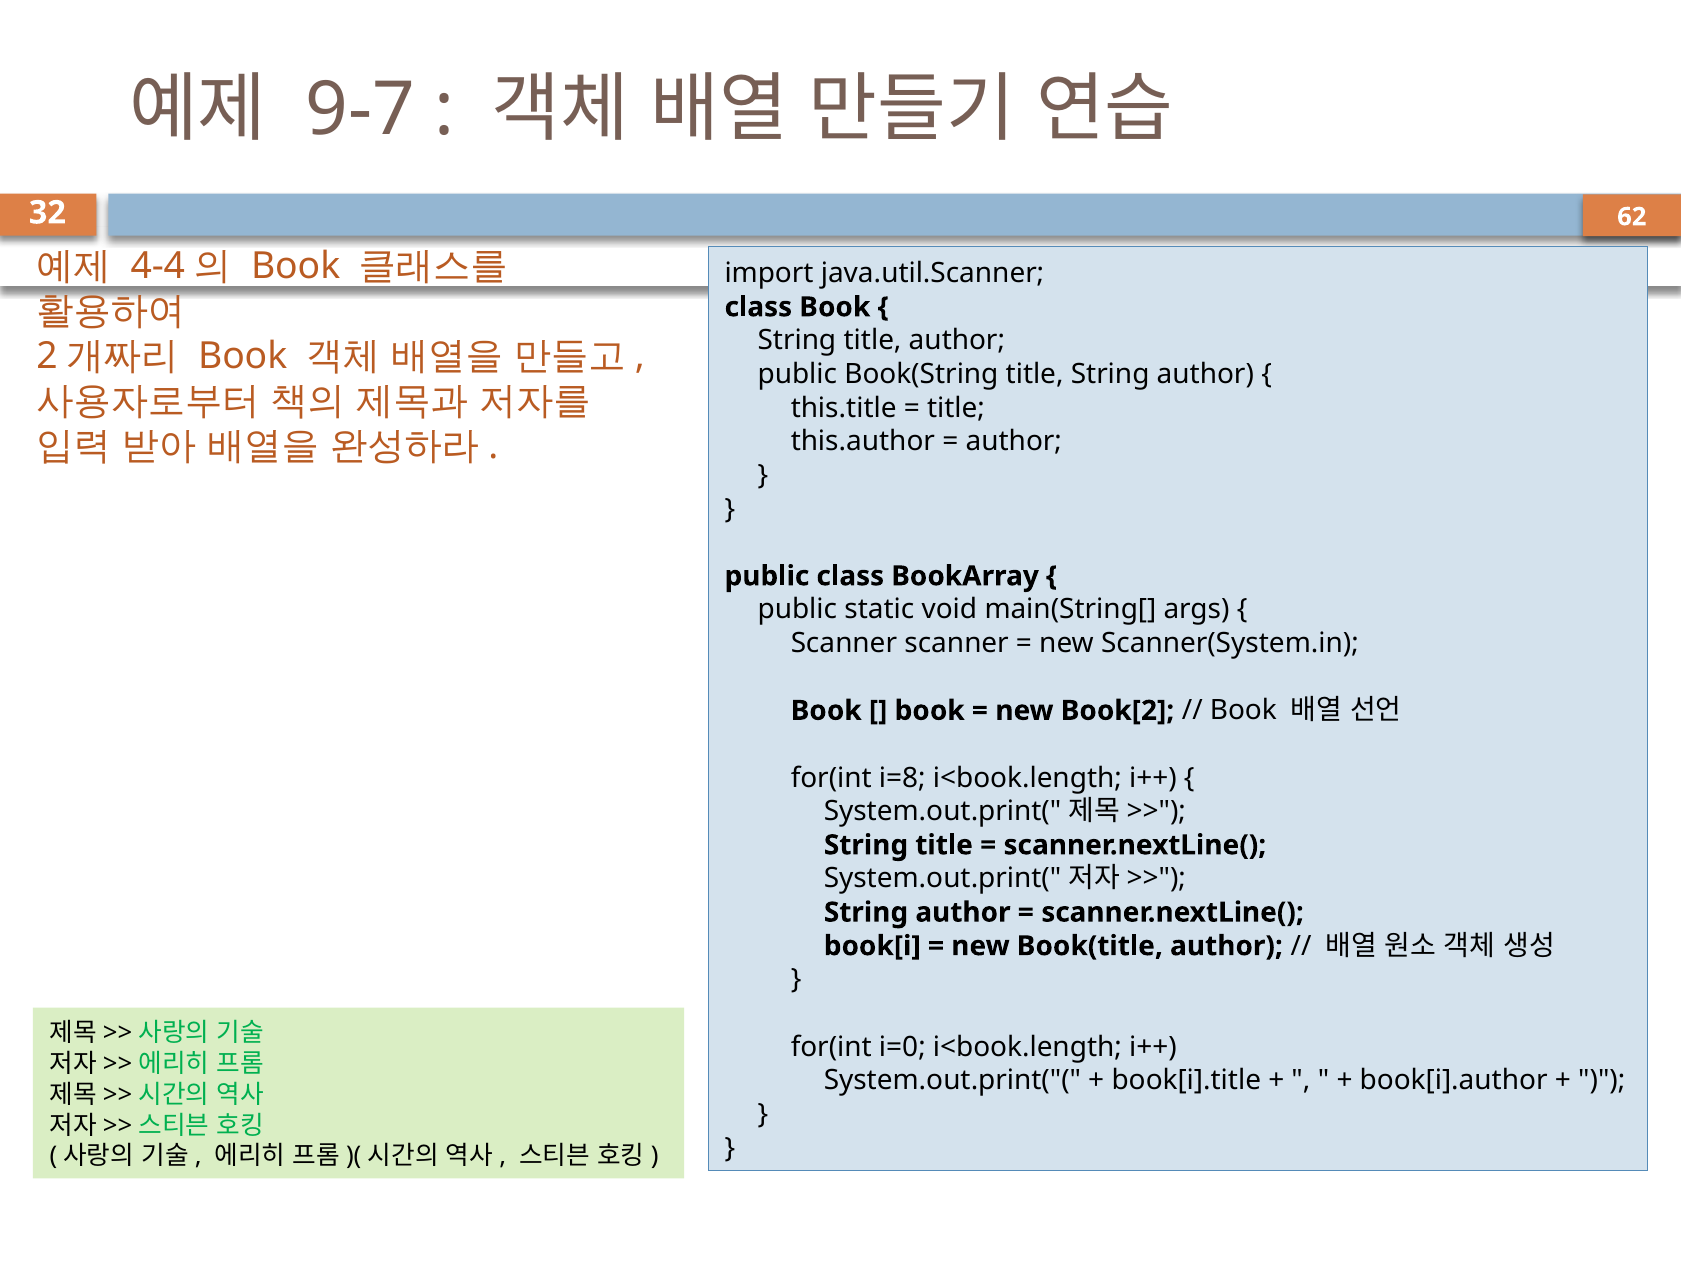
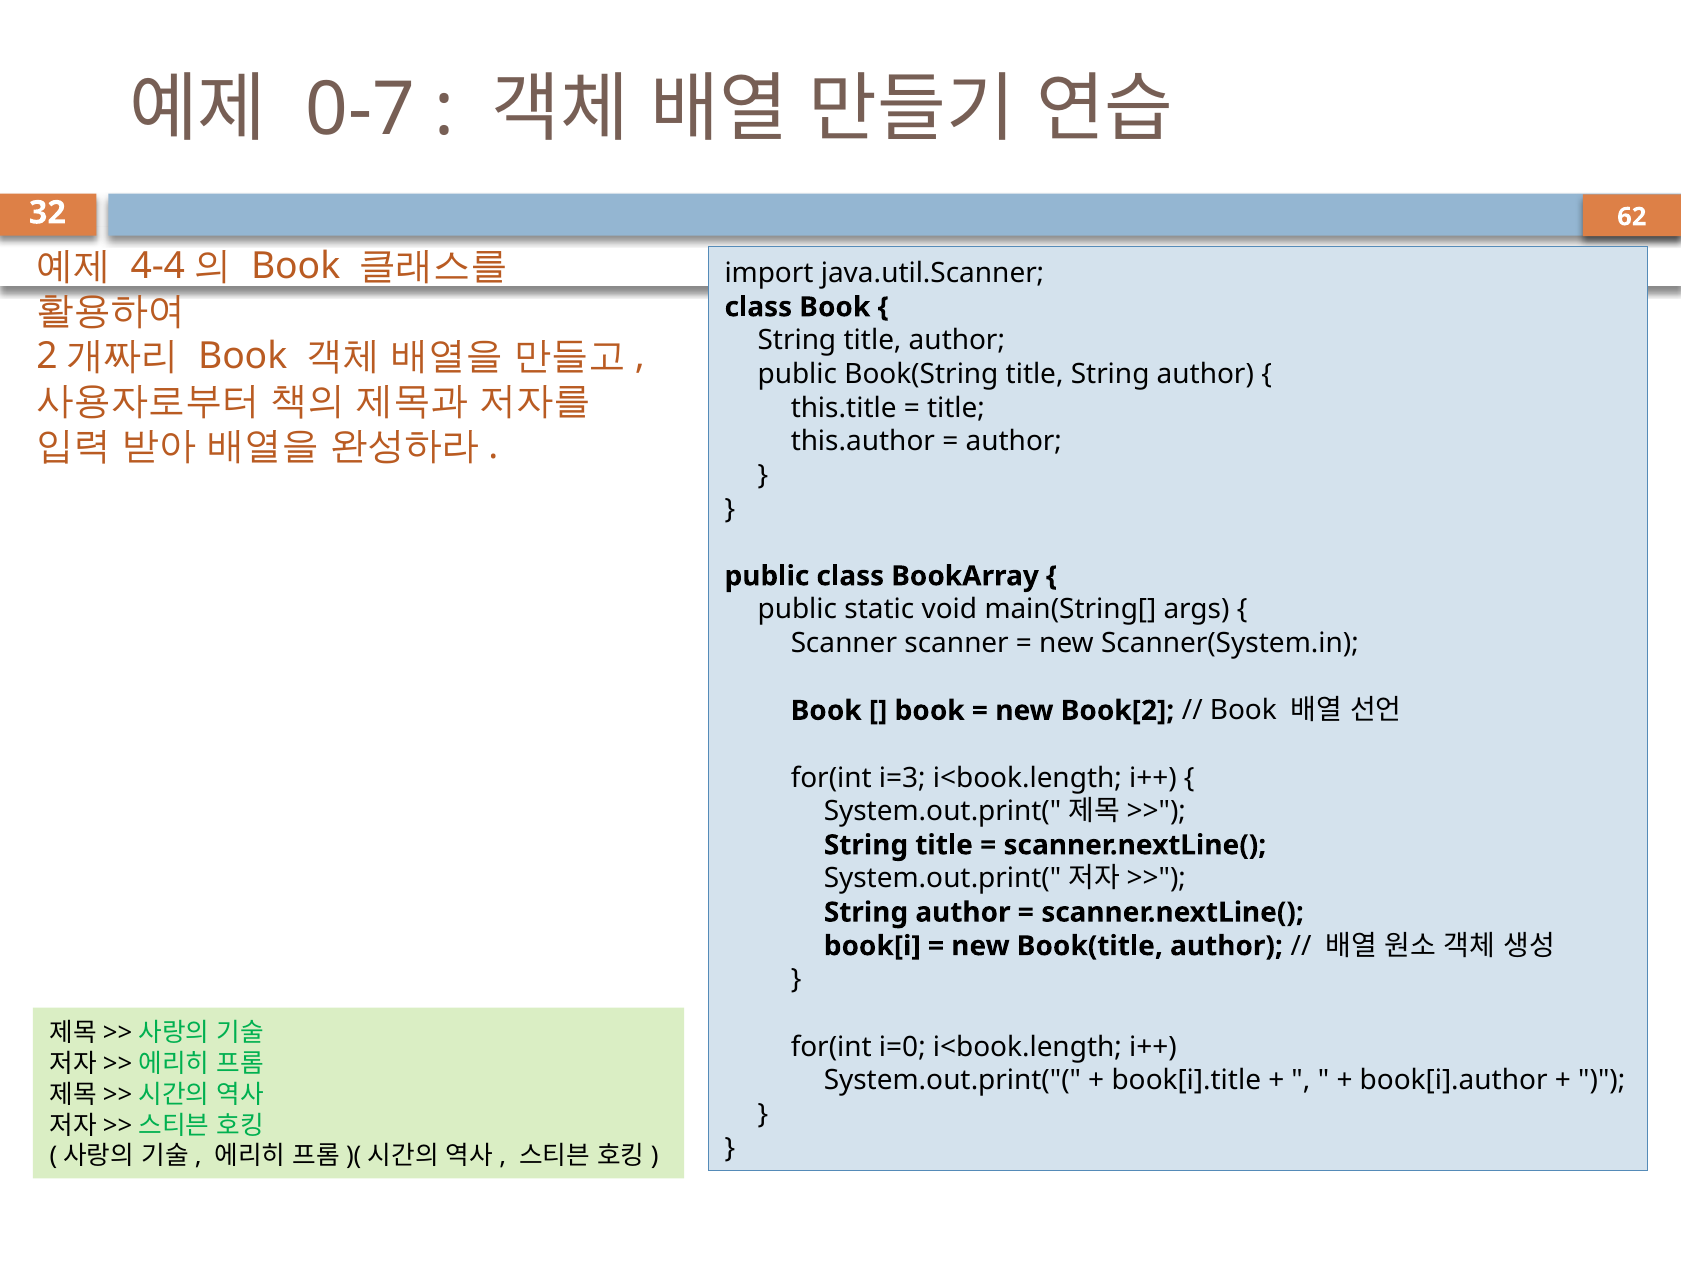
9-7: 9-7 -> 0-7
i=8: i=8 -> i=3
